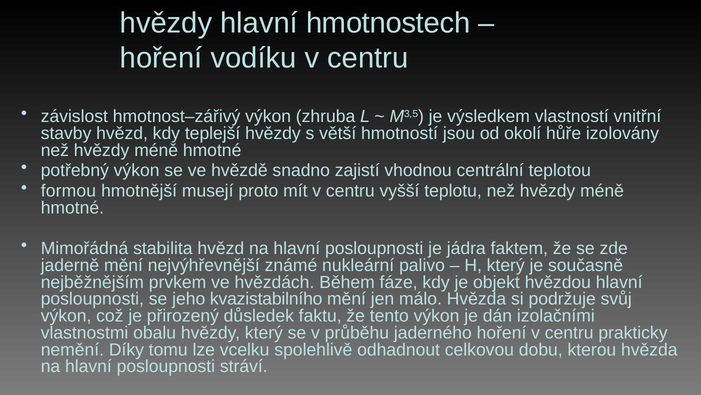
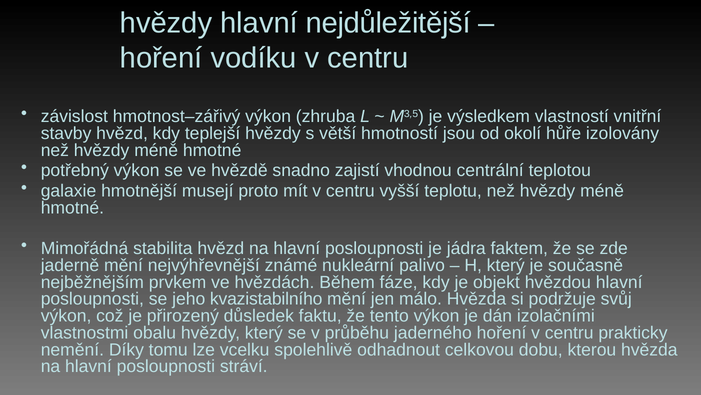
hmotnostech: hmotnostech -> nejdůležitější
formou: formou -> galaxie
